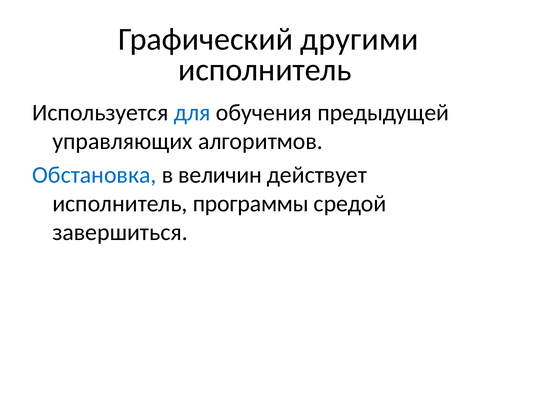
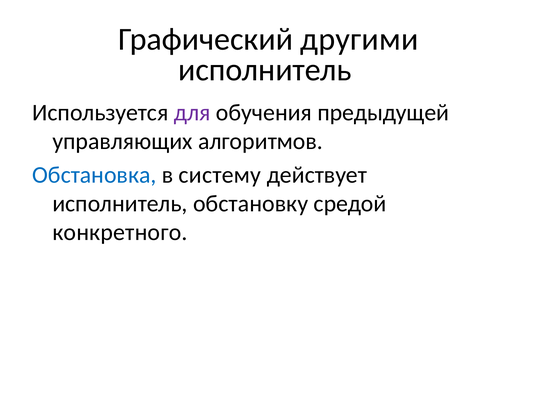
для colour: blue -> purple
величин: величин -> систему
программы: программы -> обстановку
завершиться: завершиться -> конкретного
